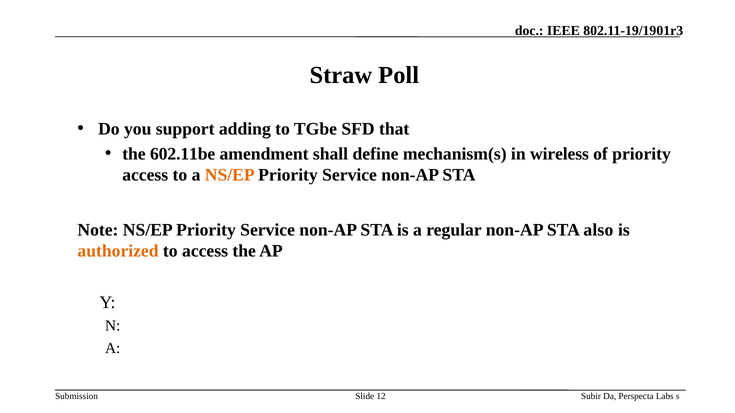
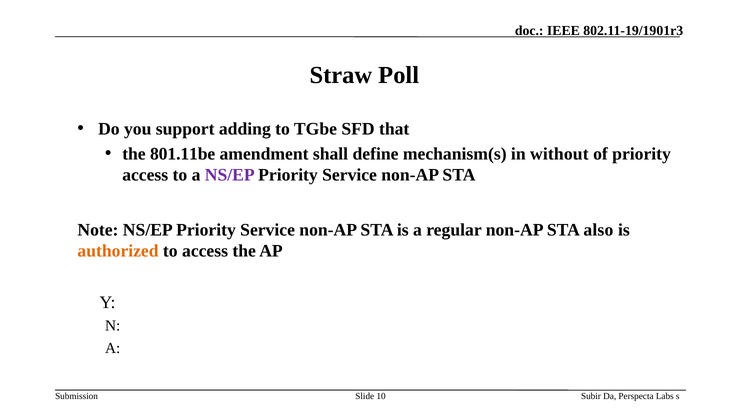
602.11be: 602.11be -> 801.11be
wireless: wireless -> without
NS/EP at (230, 175) colour: orange -> purple
12: 12 -> 10
